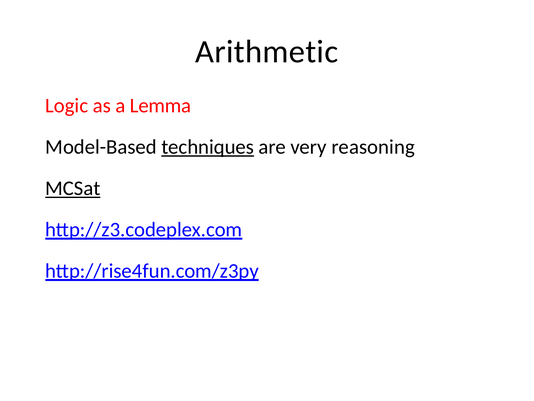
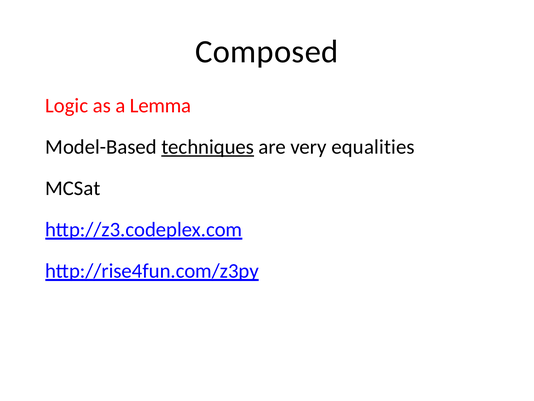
Arithmetic: Arithmetic -> Composed
reasoning: reasoning -> equalities
MCSat underline: present -> none
